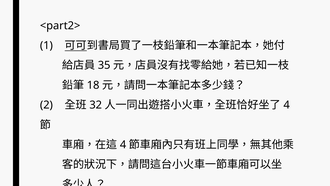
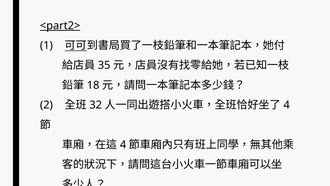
<part2> underline: none -> present
